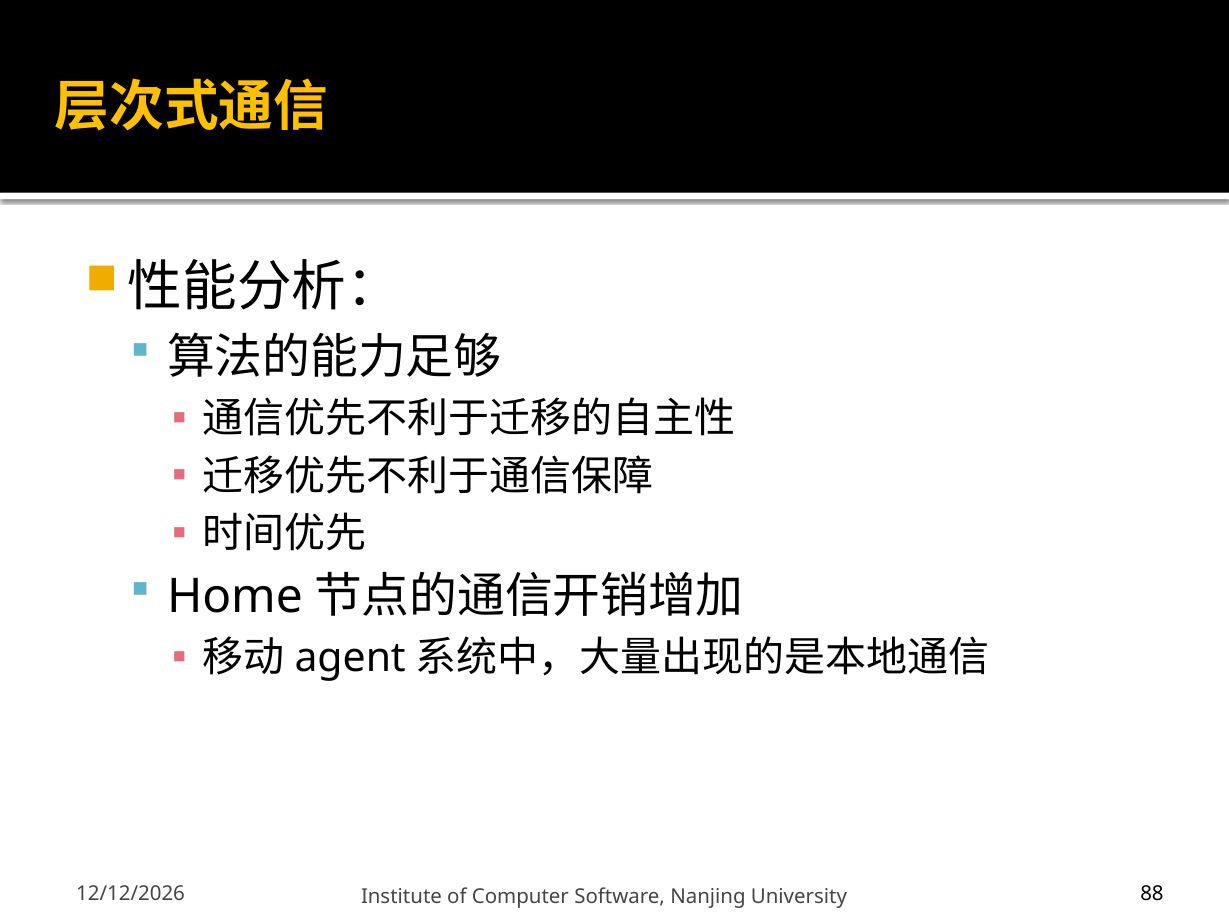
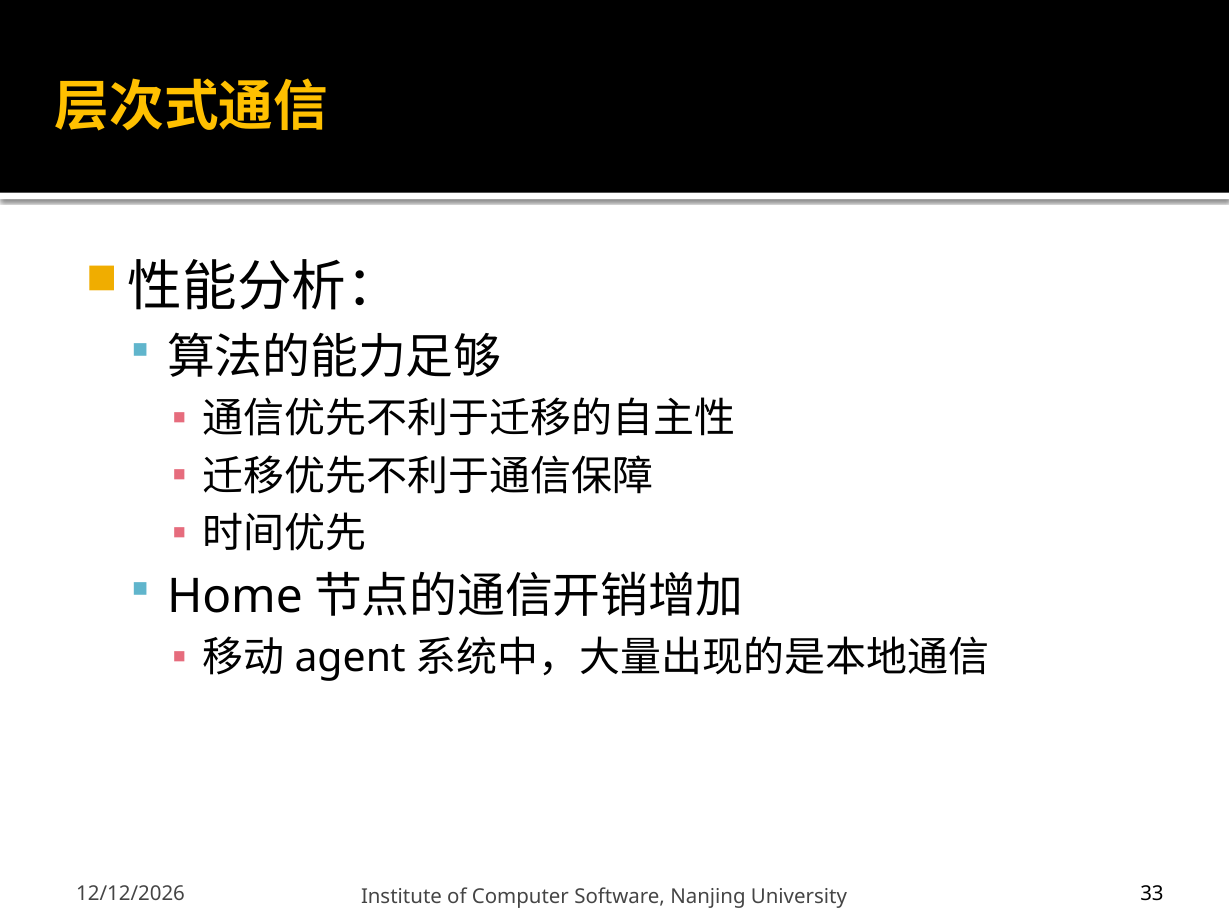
88: 88 -> 33
